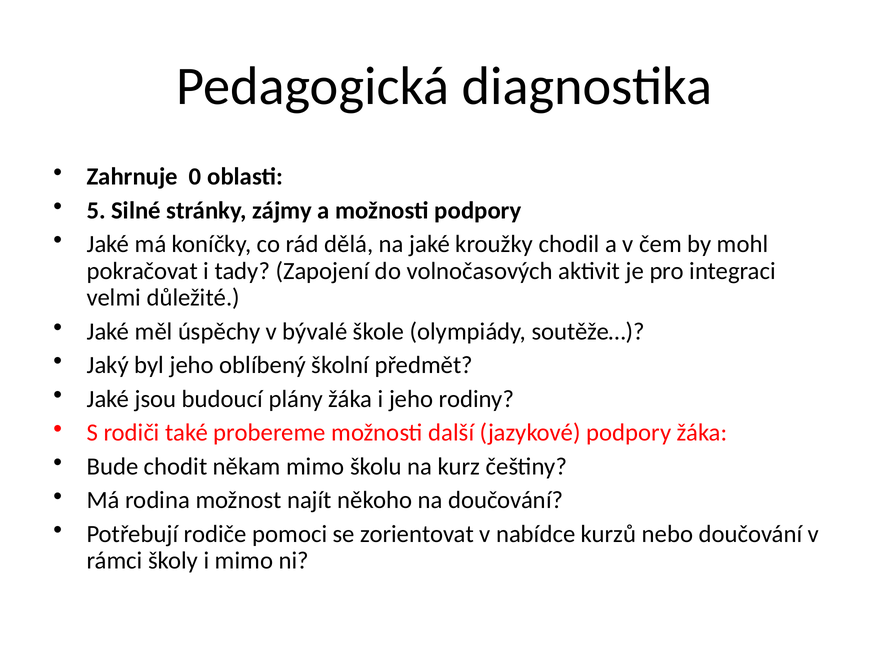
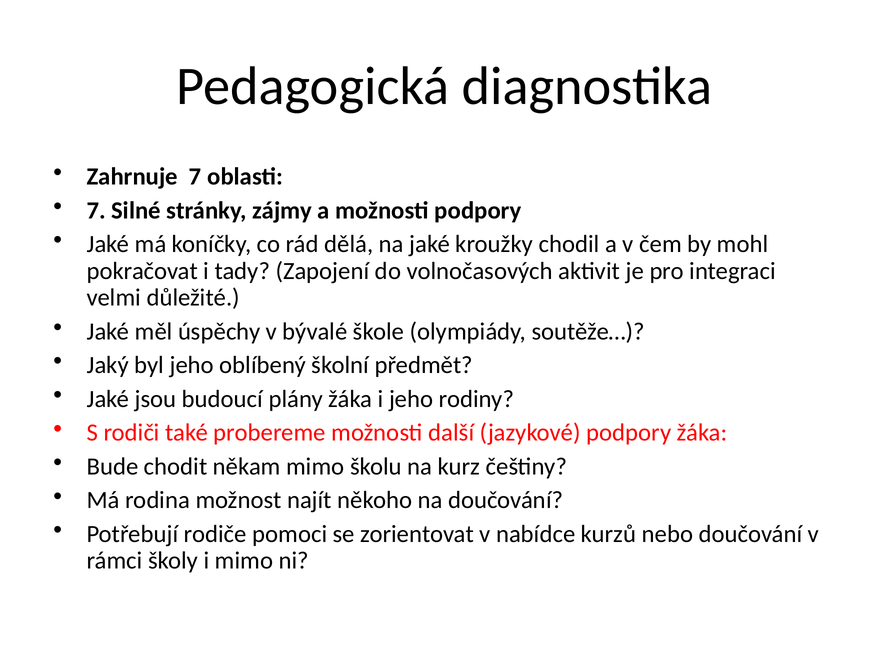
Zahrnuje 0: 0 -> 7
5 at (96, 210): 5 -> 7
